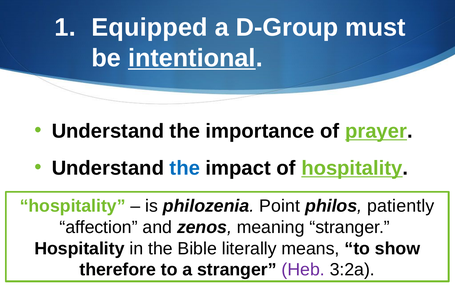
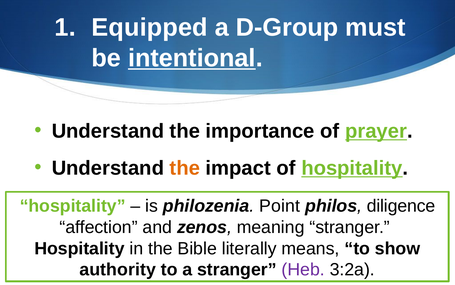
the at (185, 168) colour: blue -> orange
patiently: patiently -> diligence
therefore: therefore -> authority
